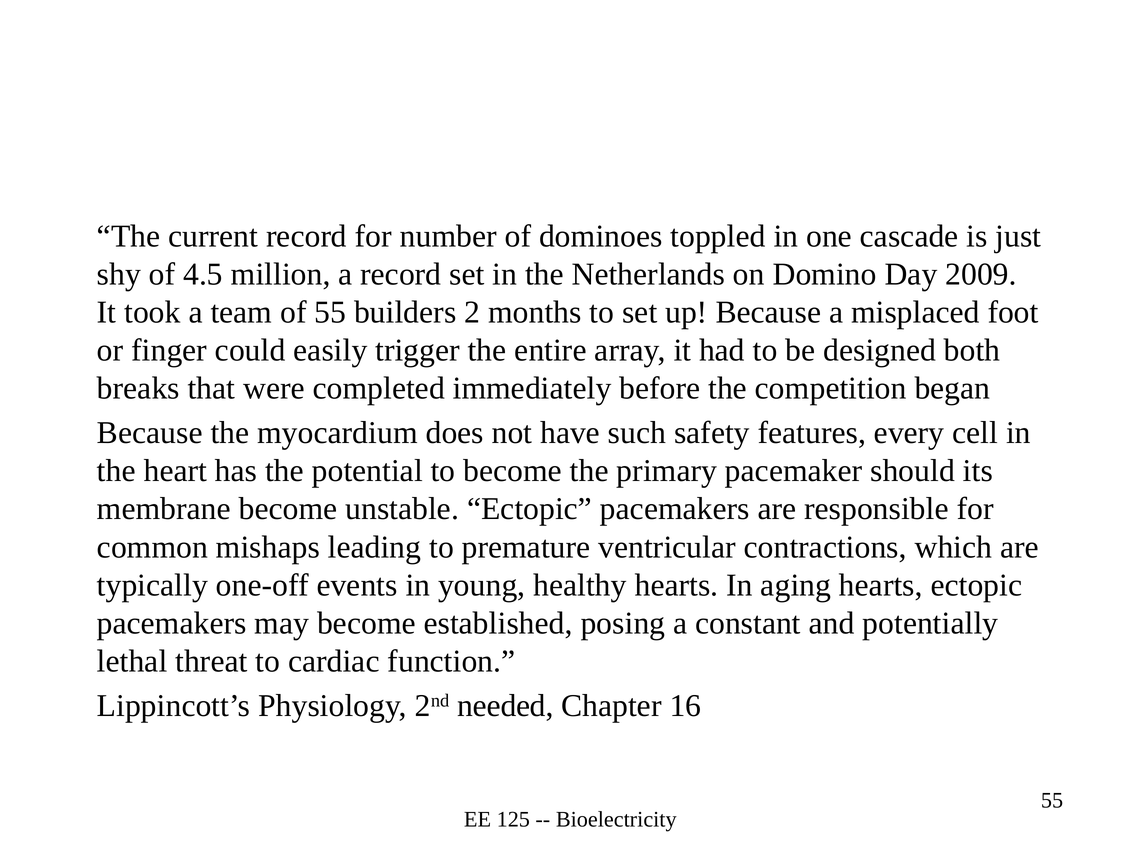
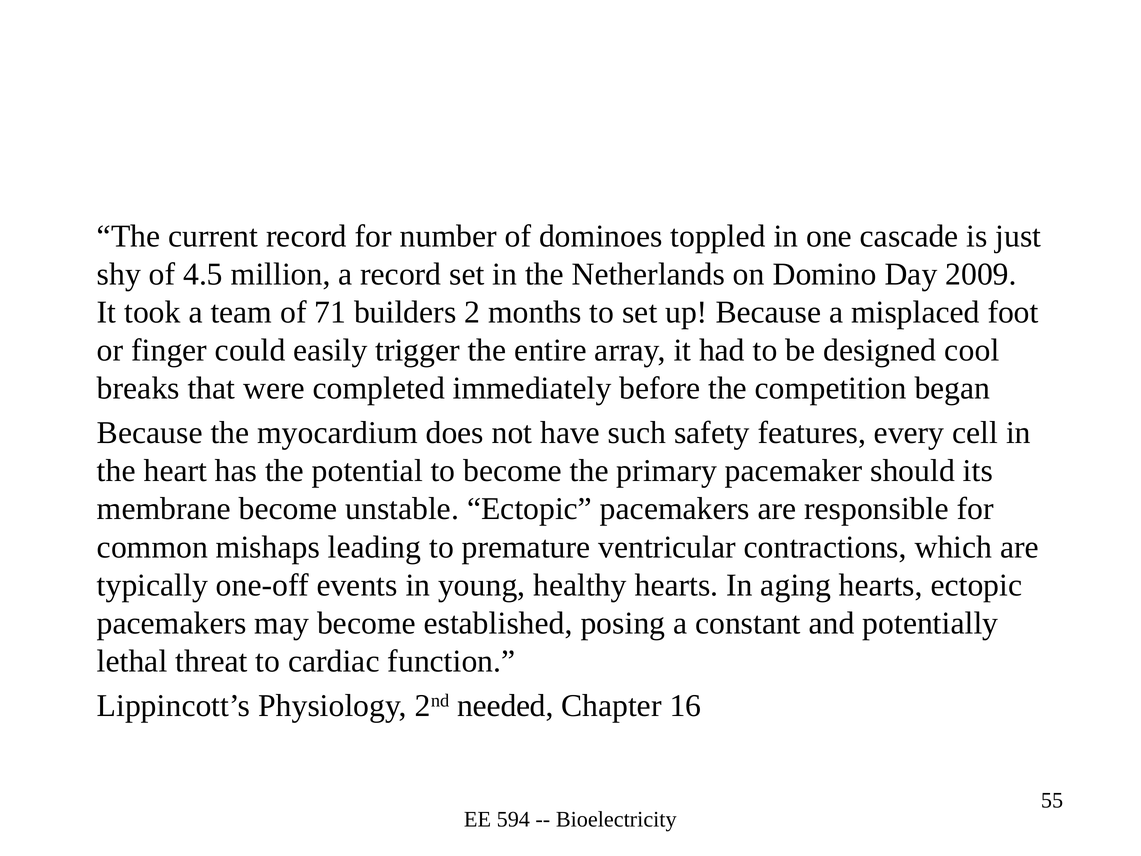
of 55: 55 -> 71
both: both -> cool
125: 125 -> 594
